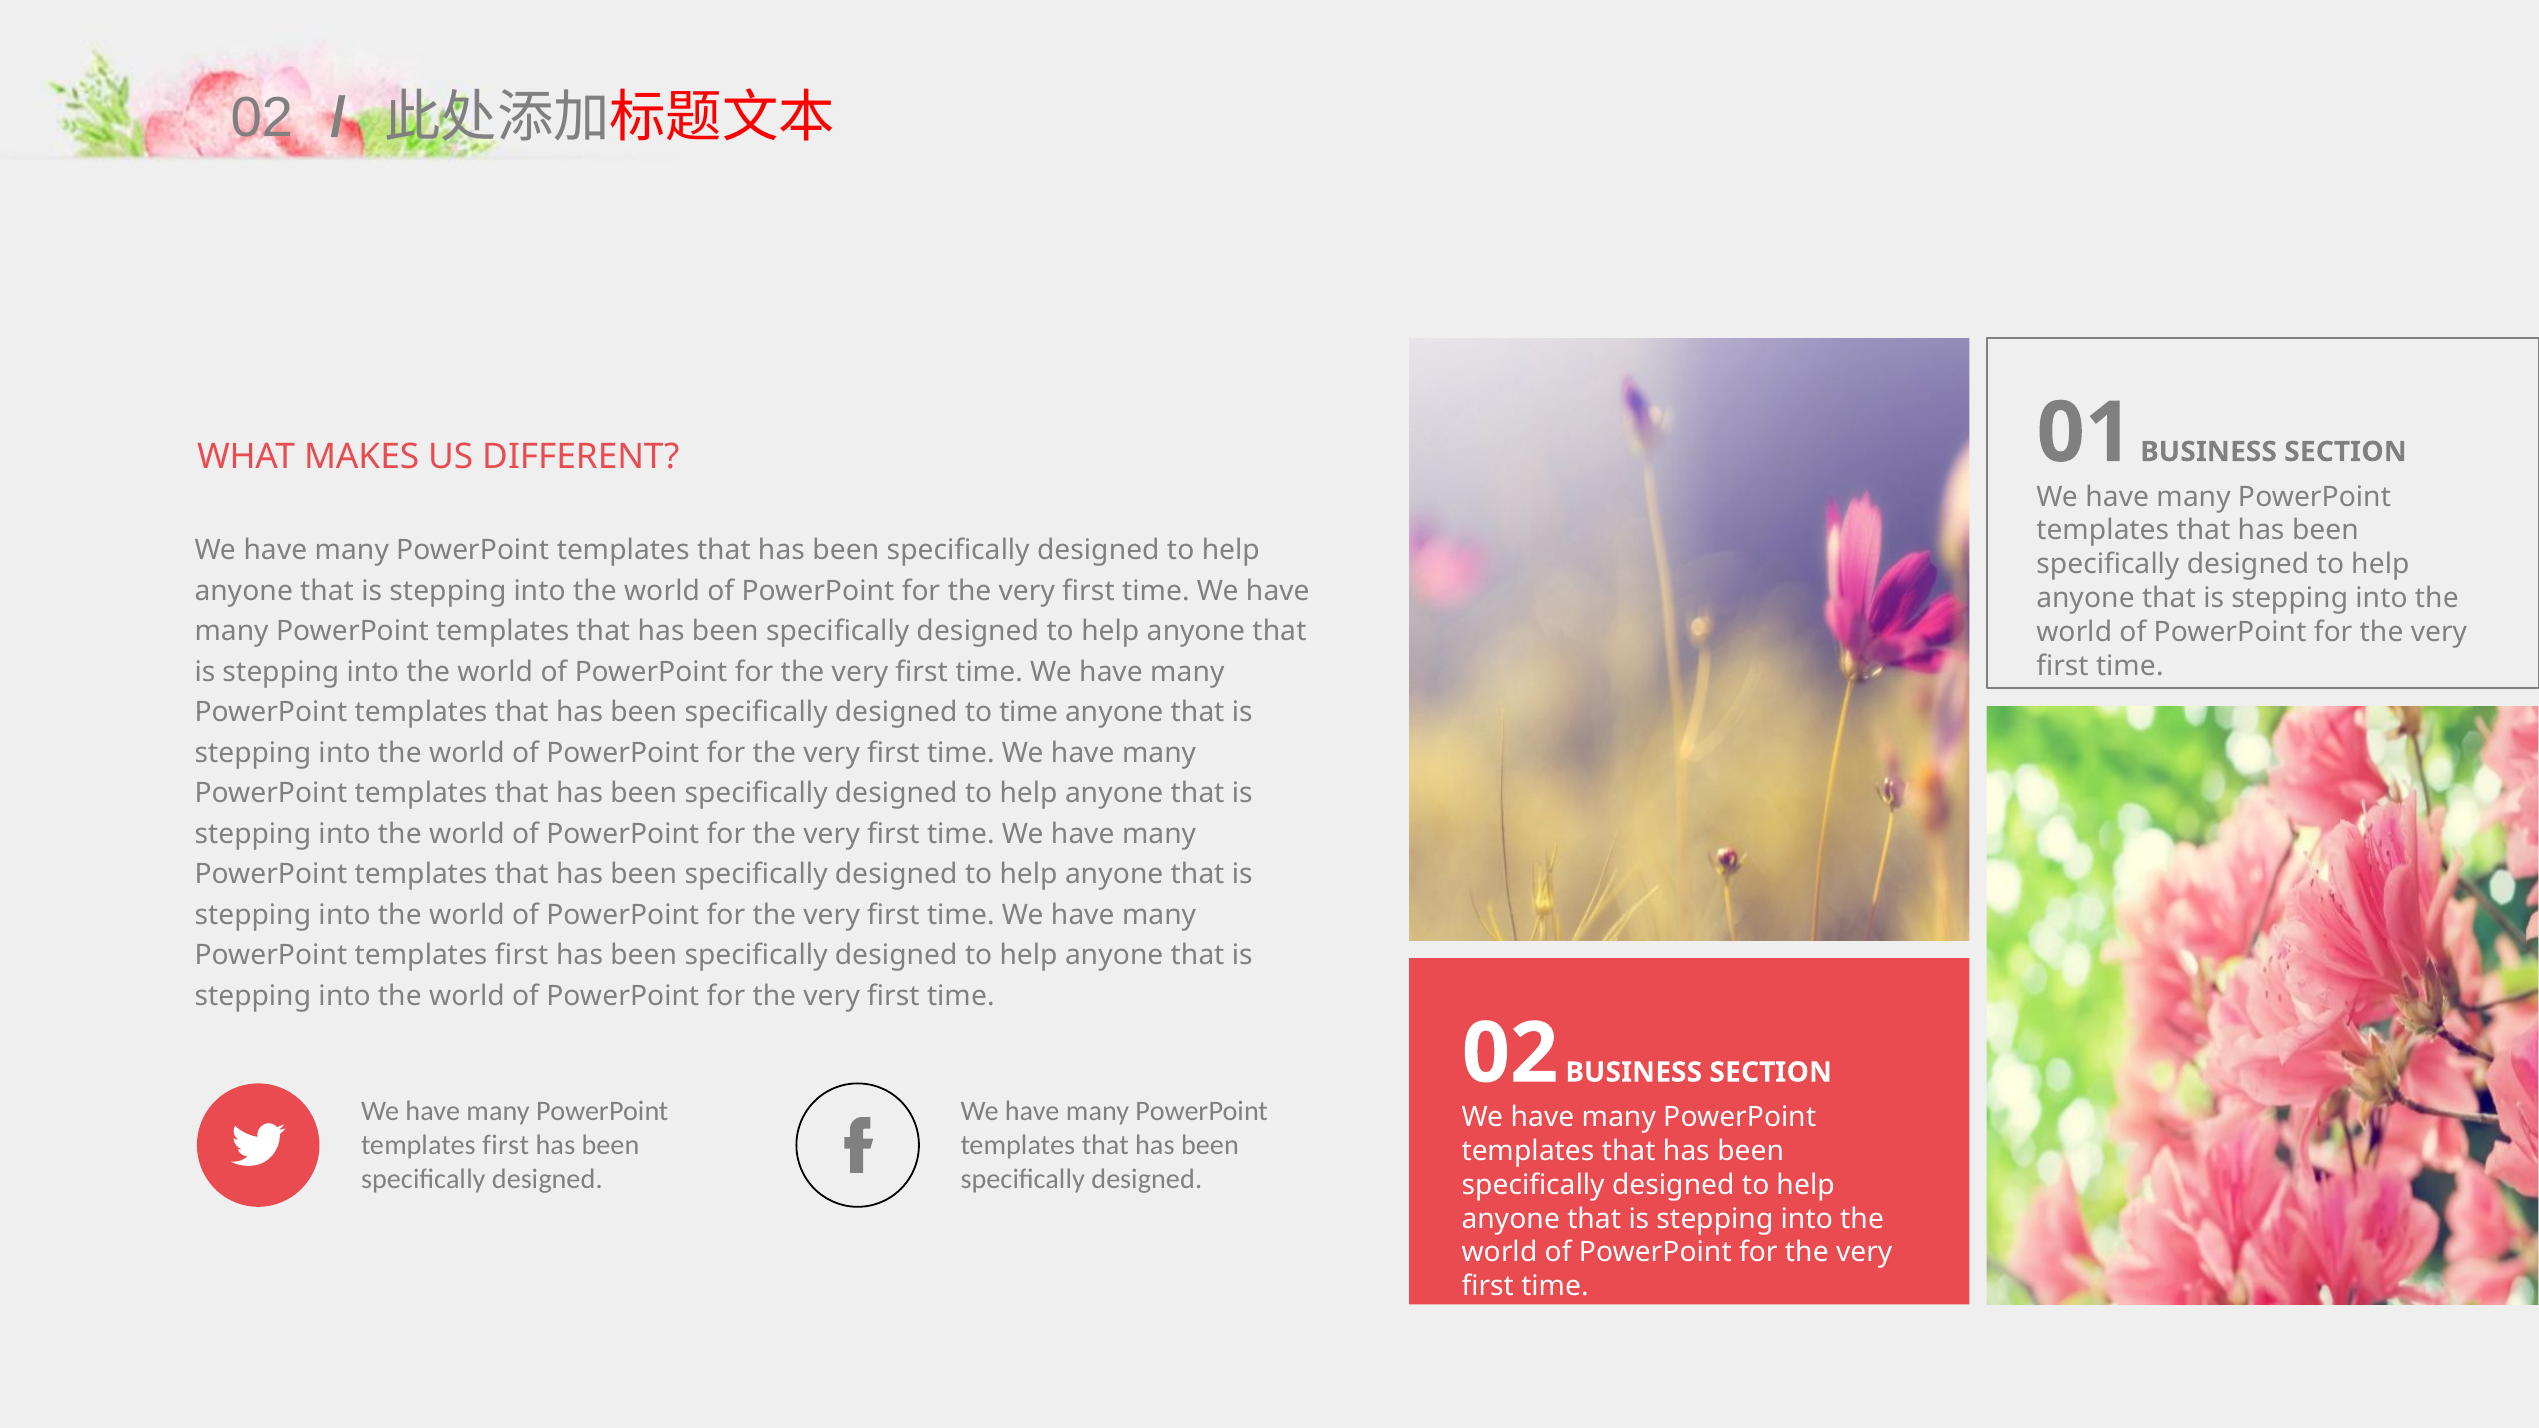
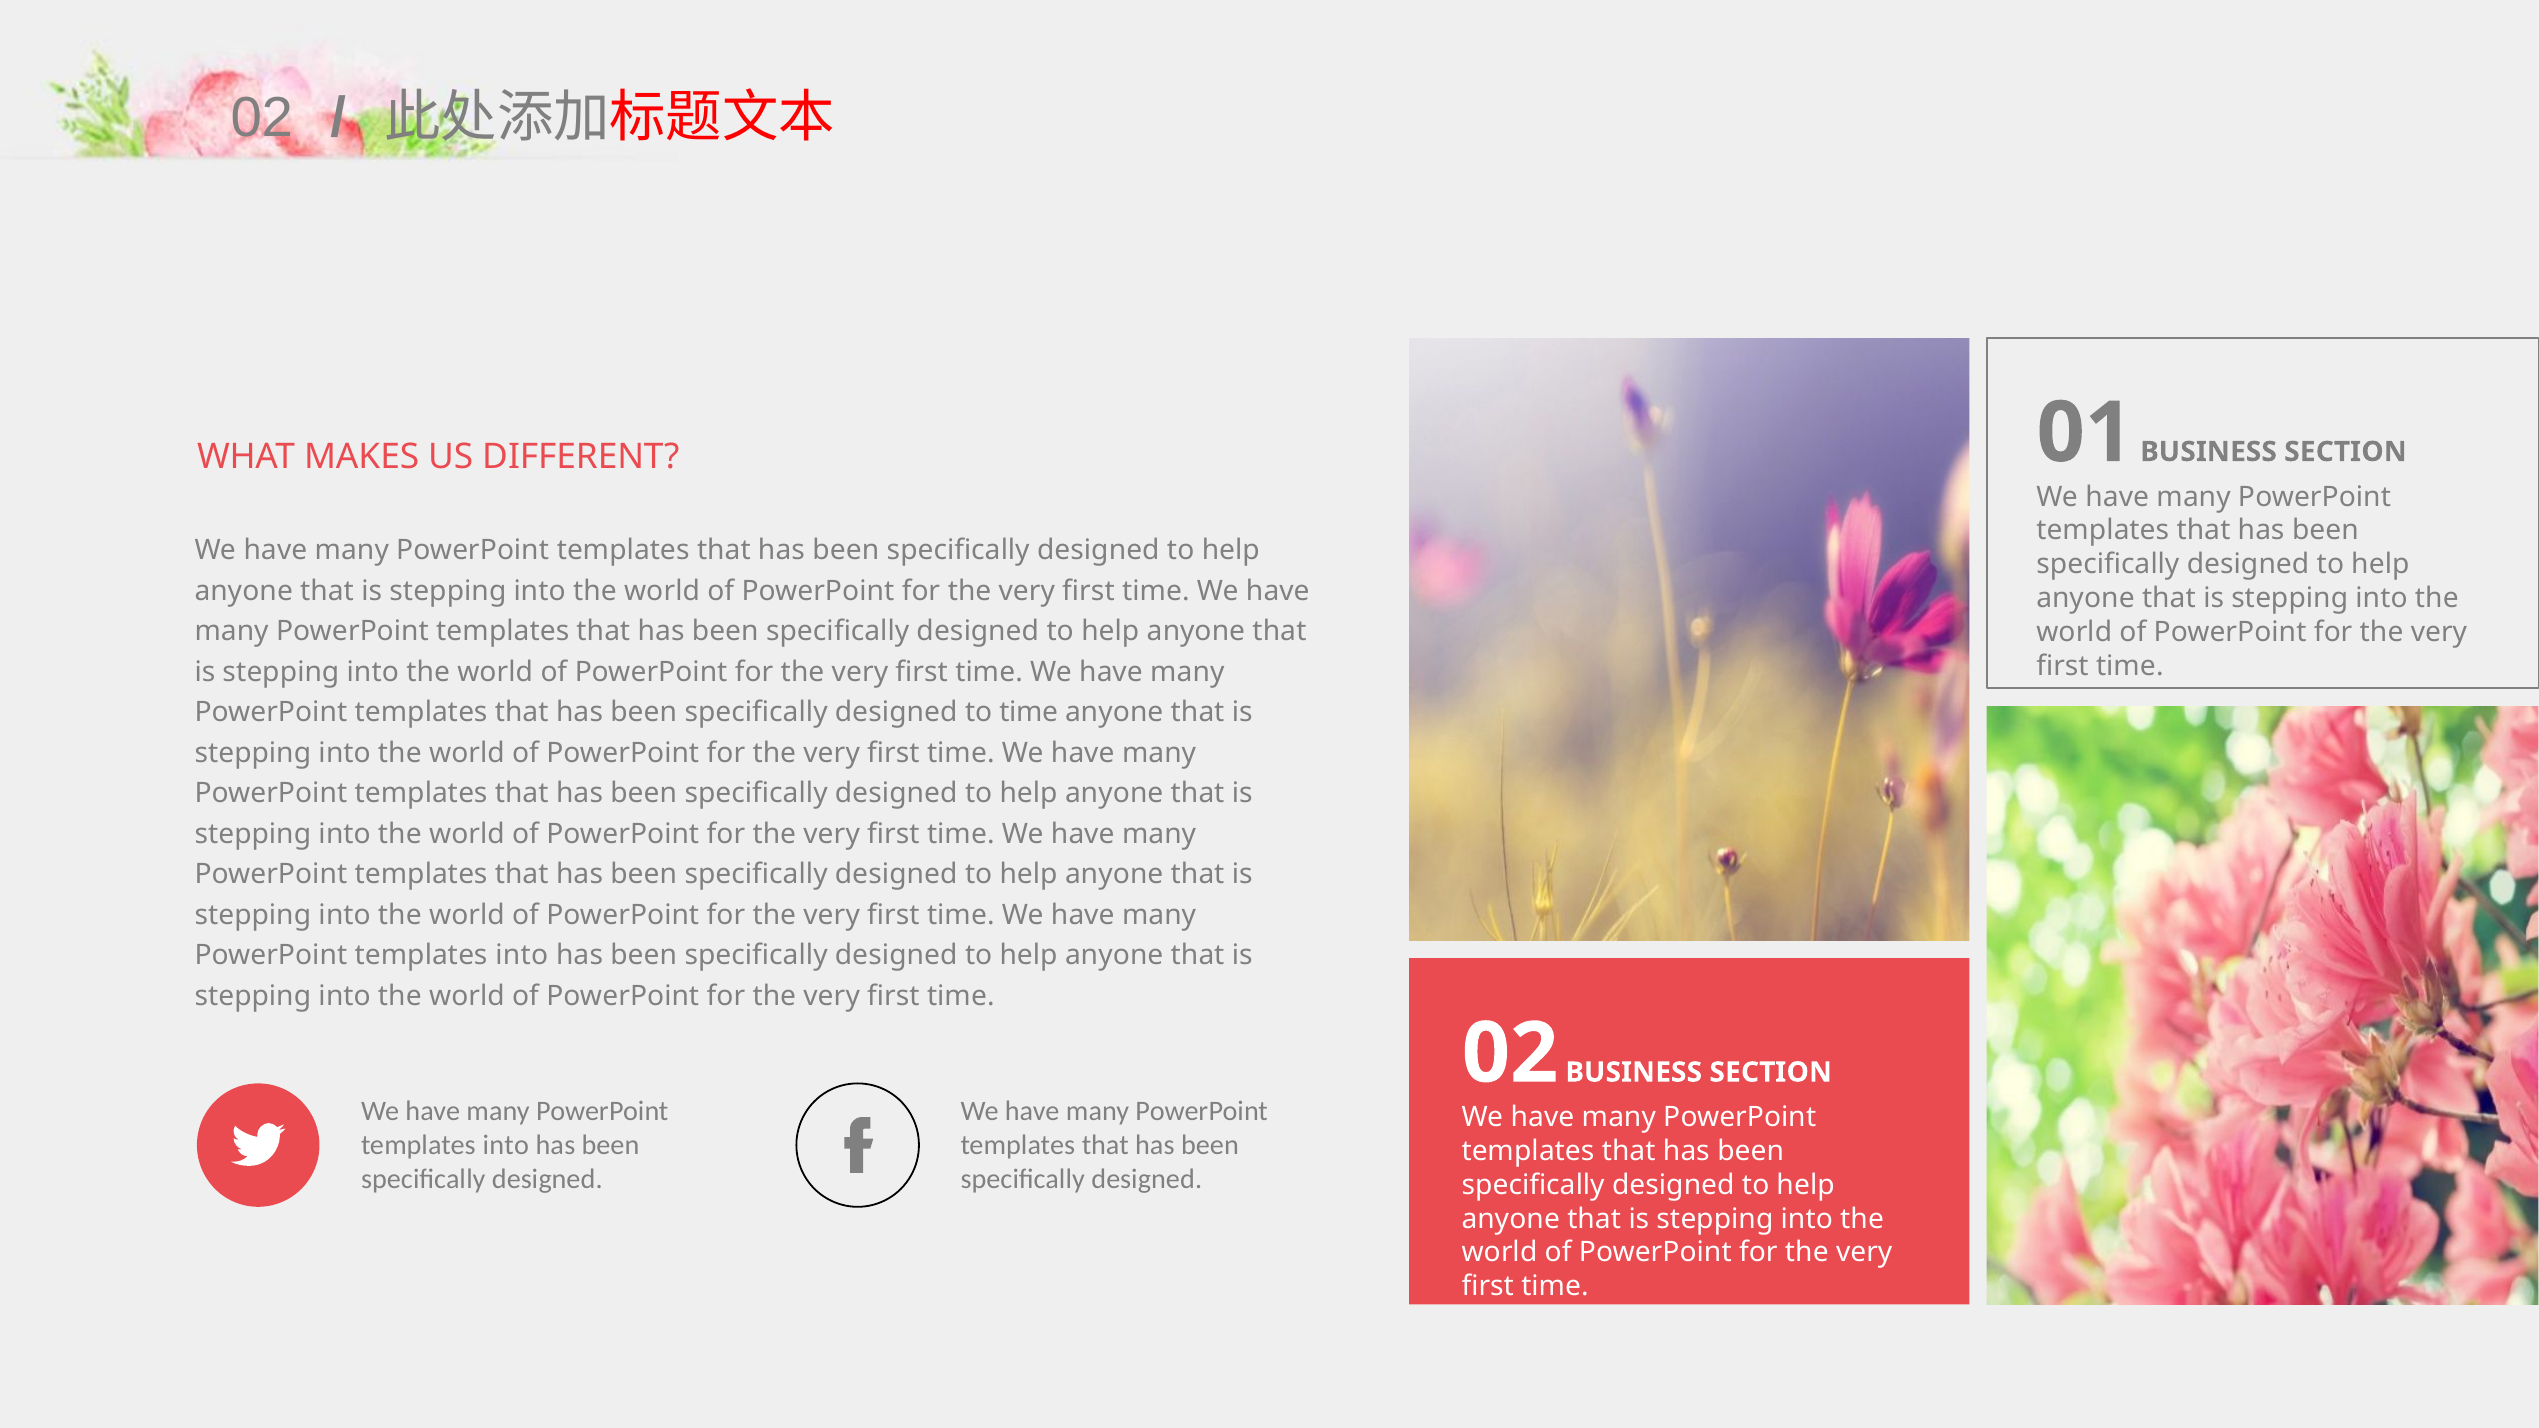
first at (522, 956): first -> into
first at (506, 1145): first -> into
